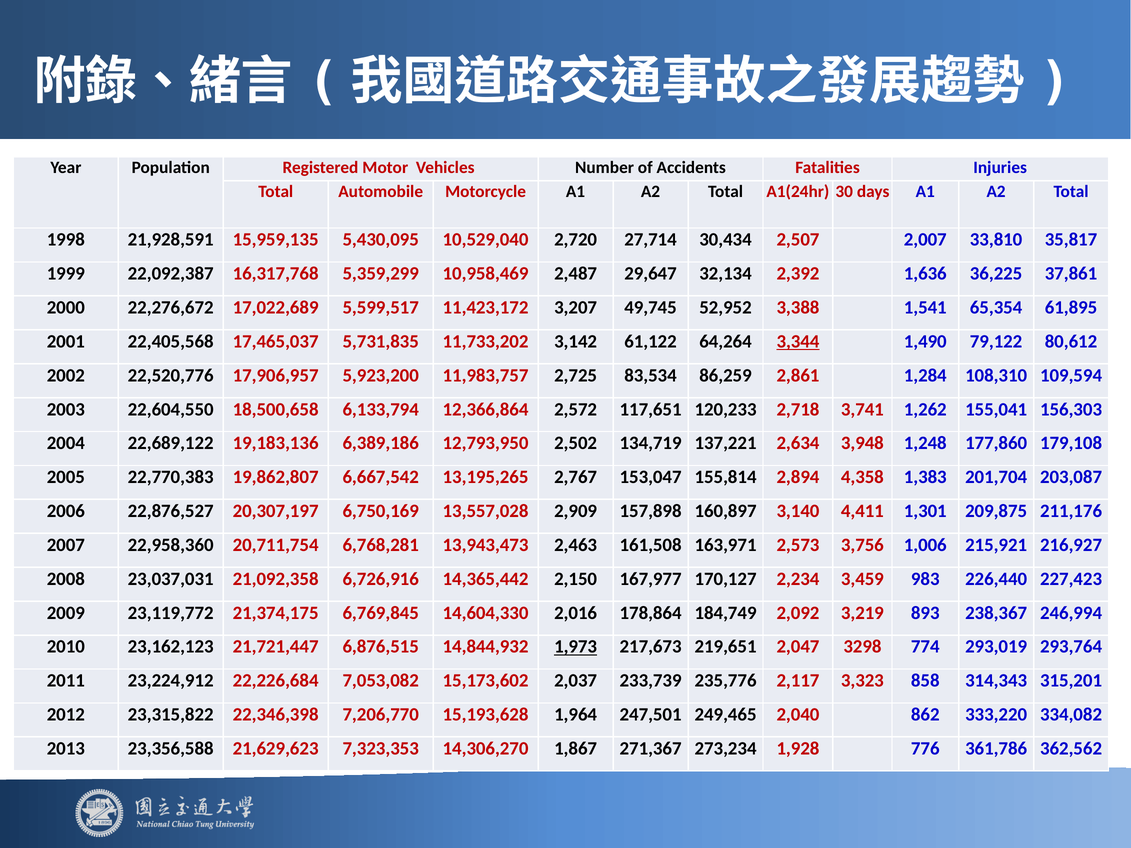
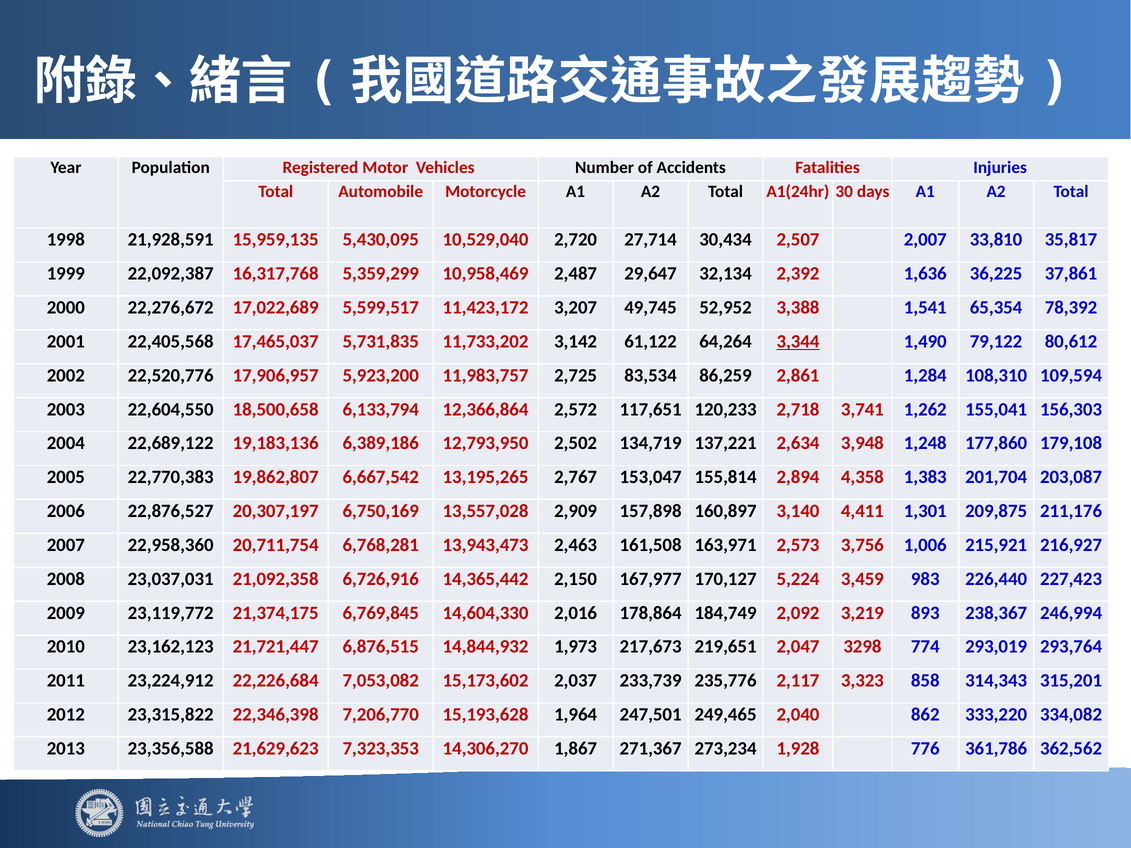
61,895: 61,895 -> 78,392
2,234: 2,234 -> 5,224
1,973 underline: present -> none
